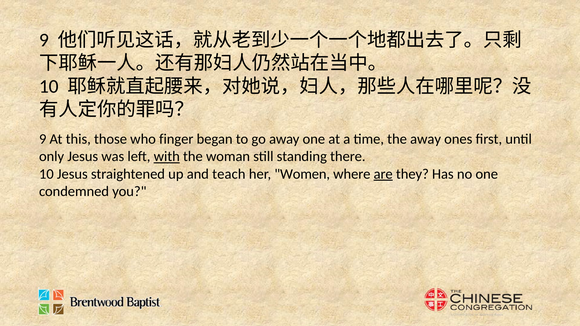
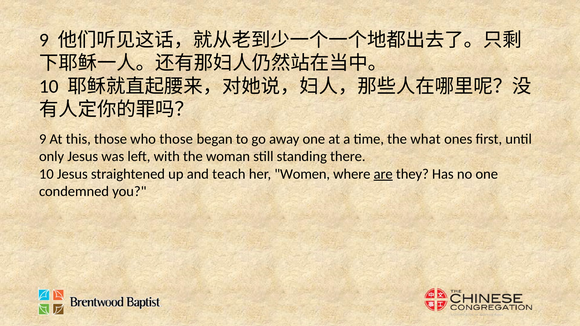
who finger: finger -> those
the away: away -> what
with underline: present -> none
